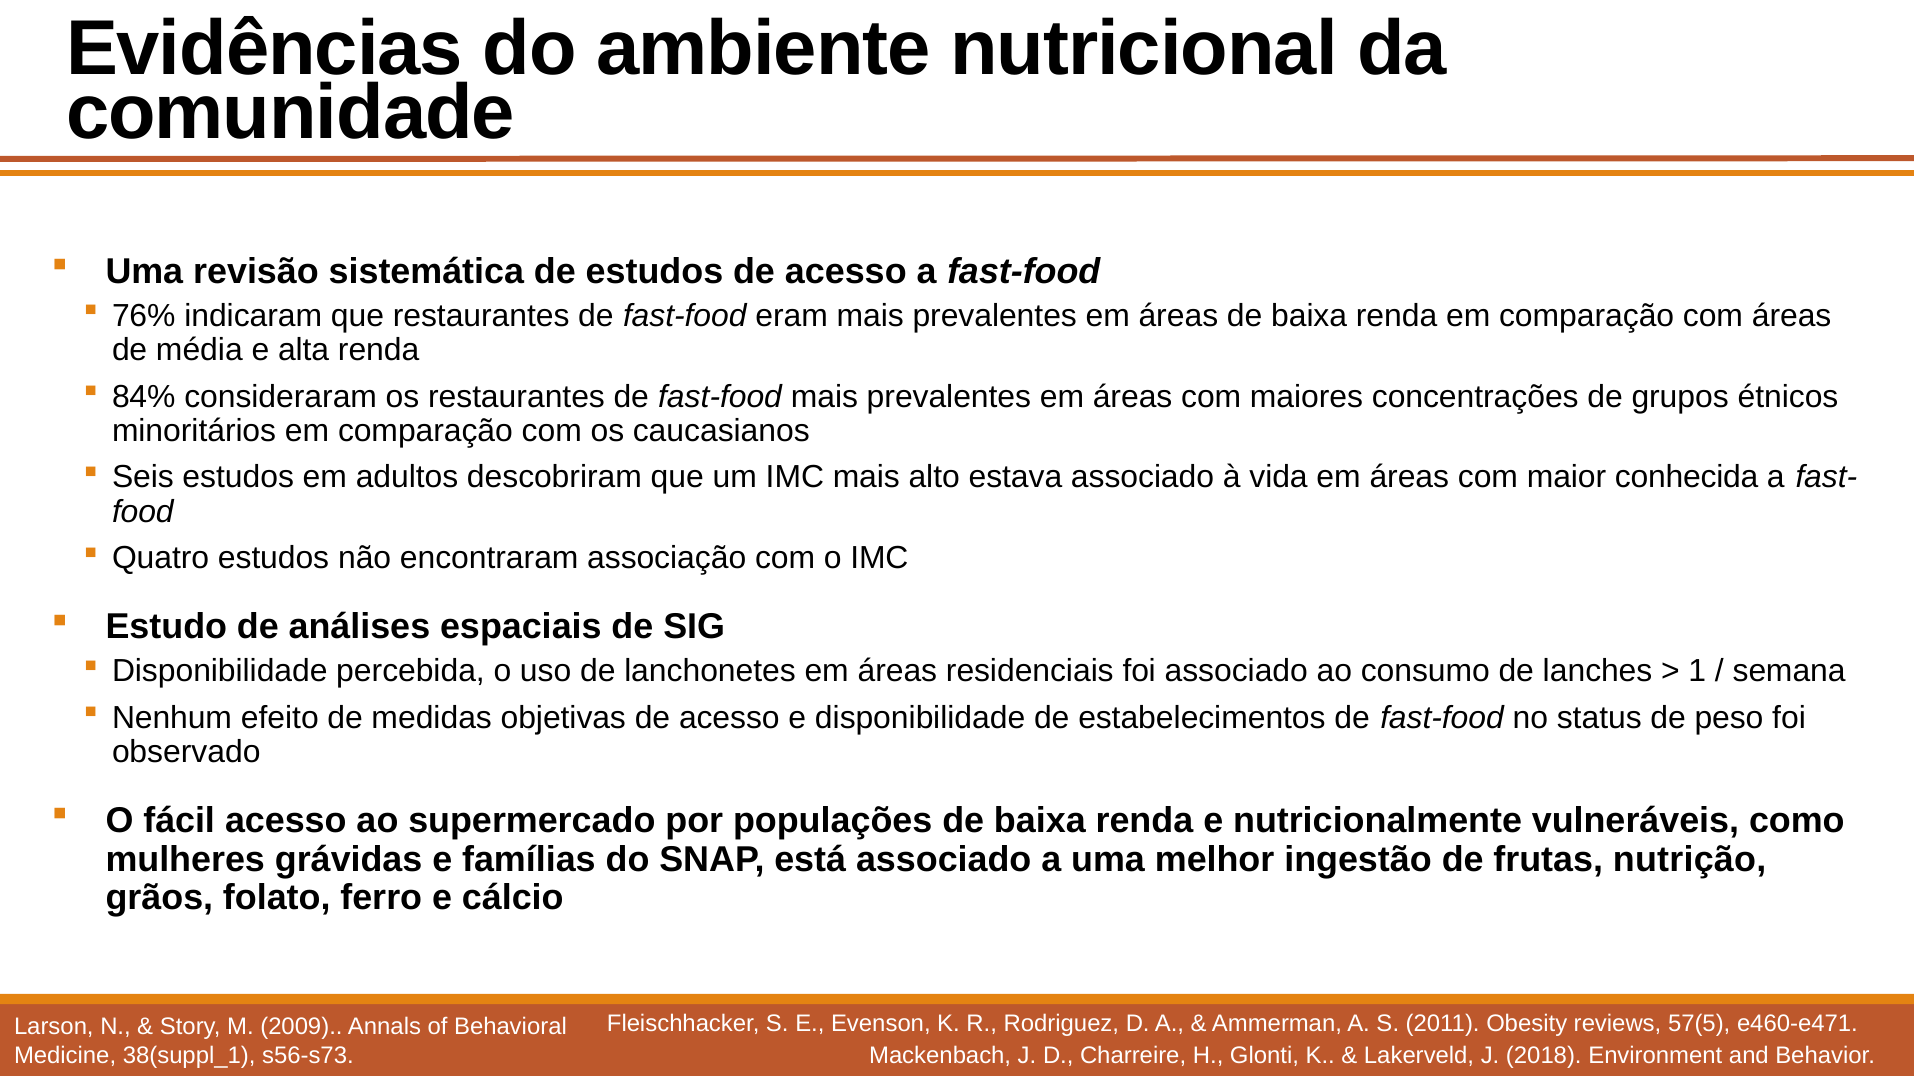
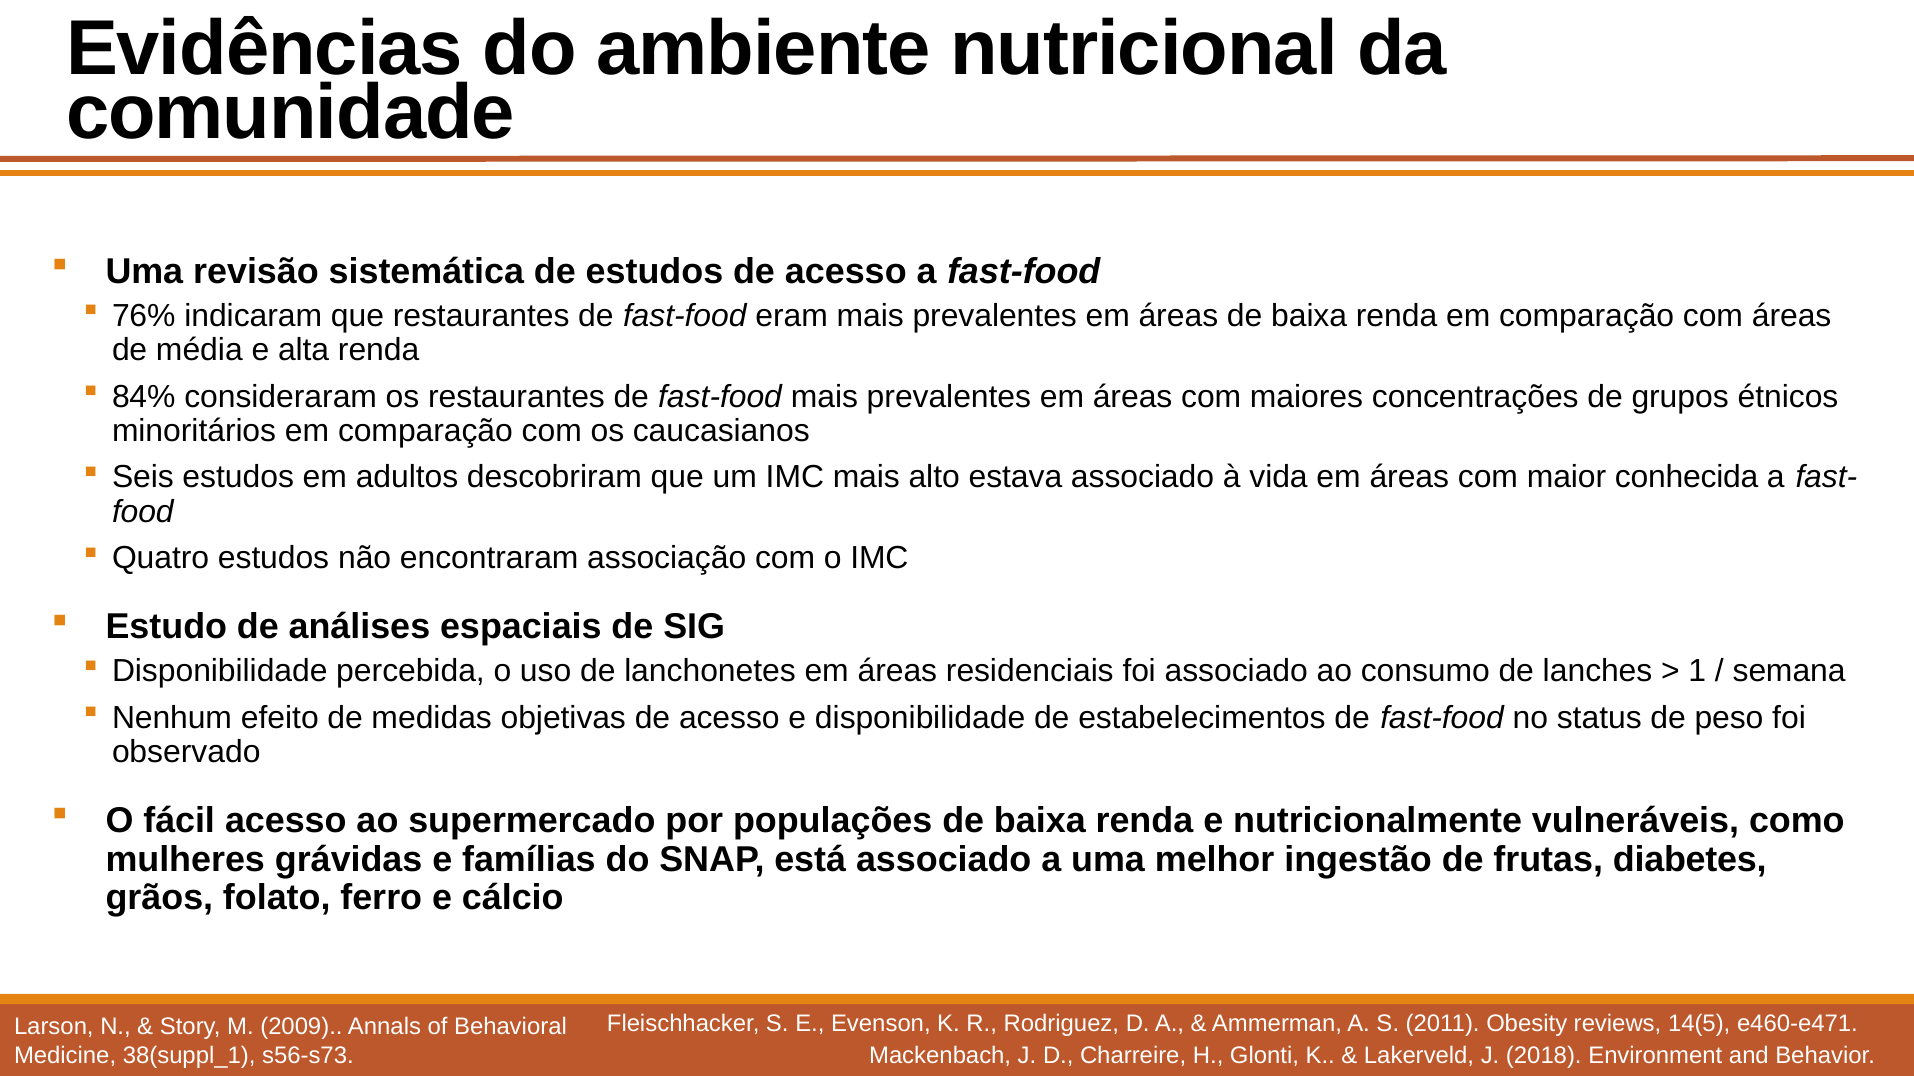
nutrição: nutrição -> diabetes
57(5: 57(5 -> 14(5
